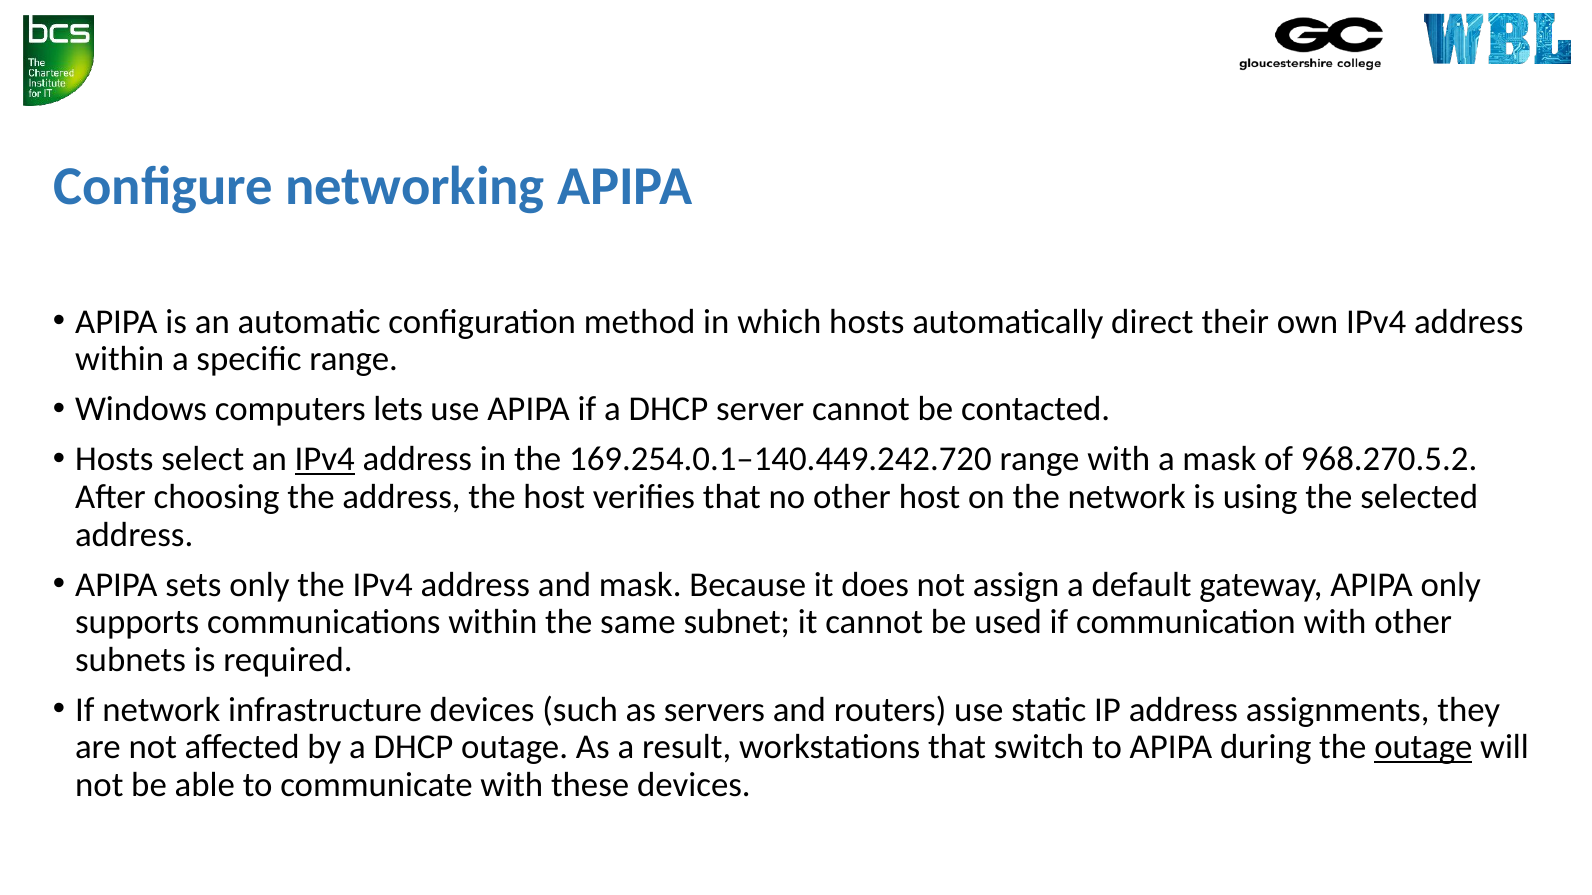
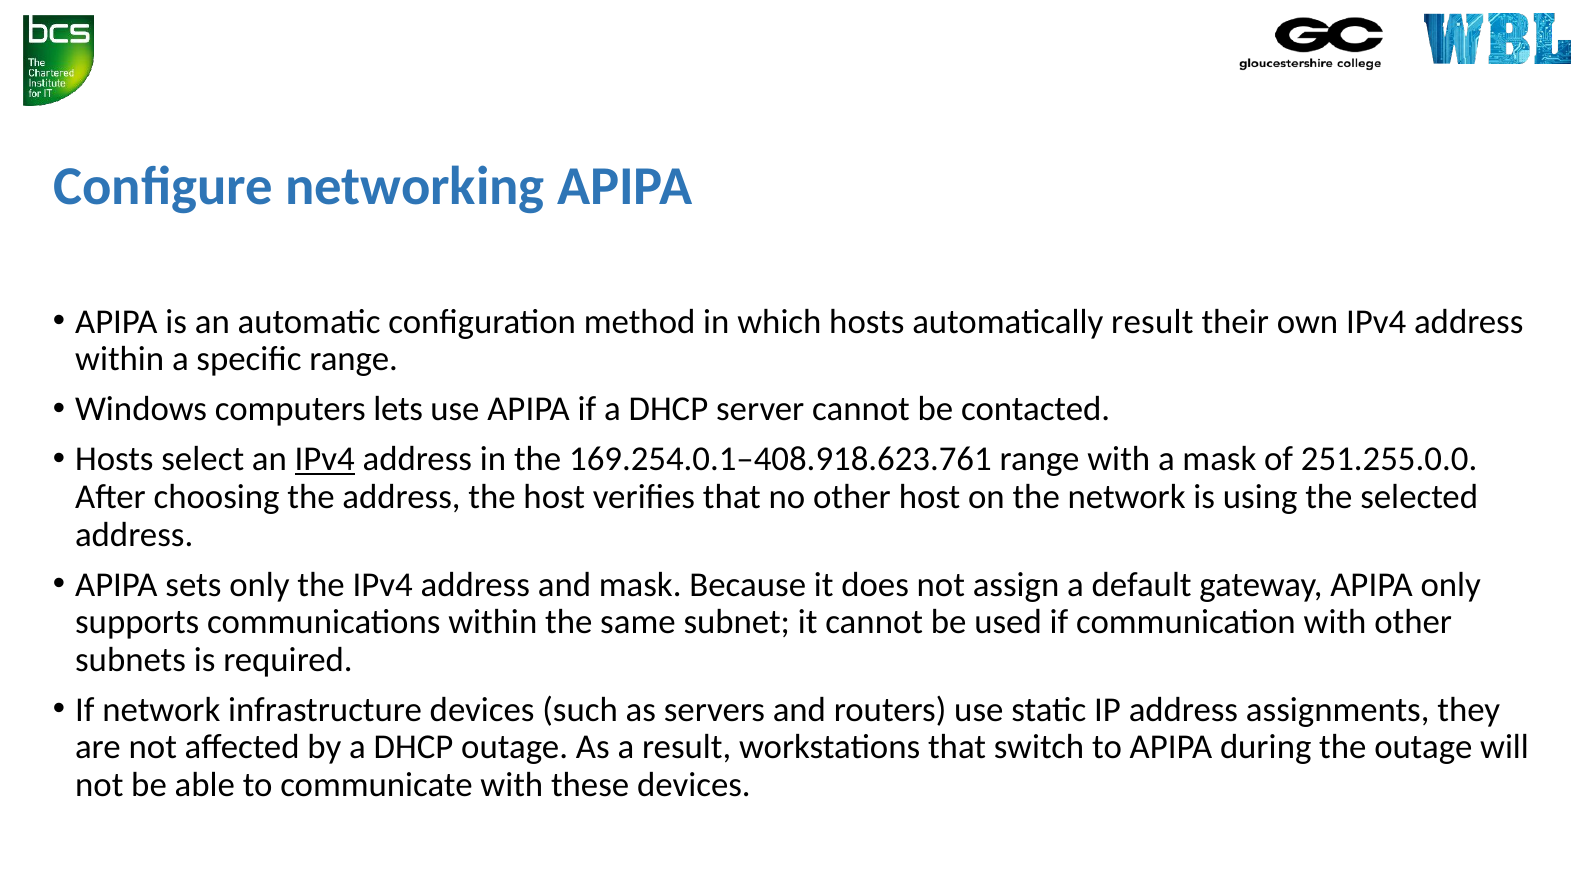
automatically direct: direct -> result
169.254.0.1–140.449.242.720: 169.254.0.1–140.449.242.720 -> 169.254.0.1–408.918.623.761
968.270.5.2: 968.270.5.2 -> 251.255.0.0
outage at (1423, 748) underline: present -> none
